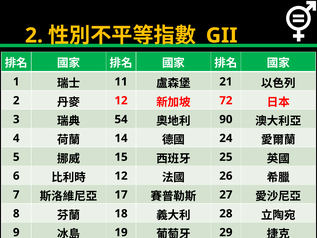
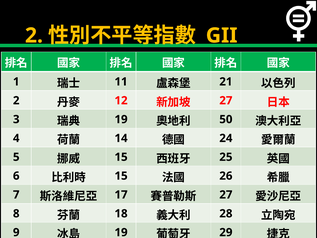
72 at (226, 100): 72 -> 27
54 at (121, 119): 54 -> 19
90: 90 -> 50
12 at (121, 176): 12 -> 15
